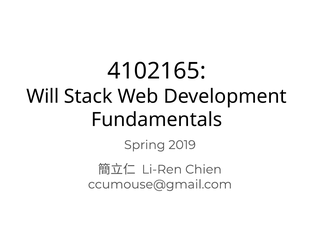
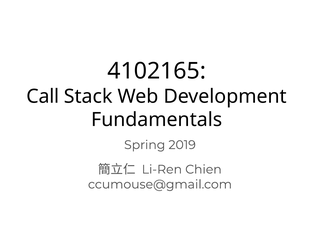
Will: Will -> Call
